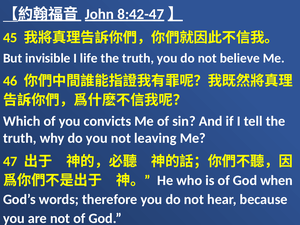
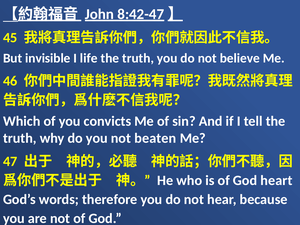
leaving: leaving -> beaten
when: when -> heart
